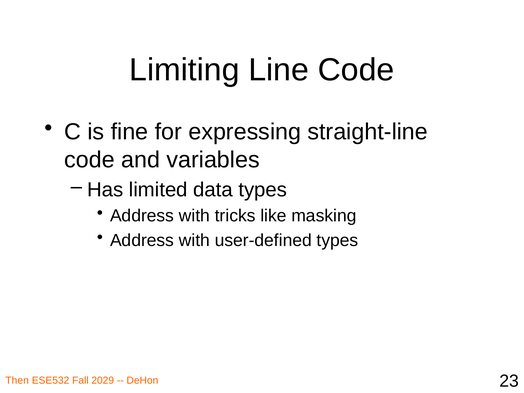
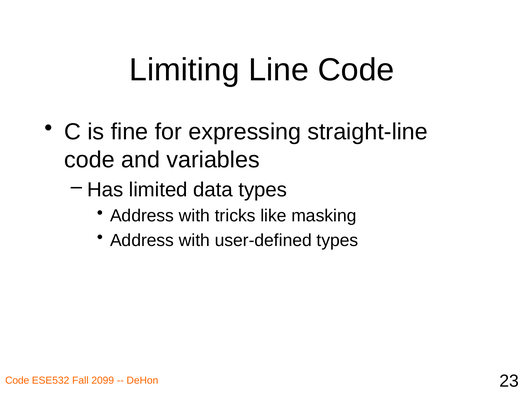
Then at (17, 381): Then -> Code
2029: 2029 -> 2099
